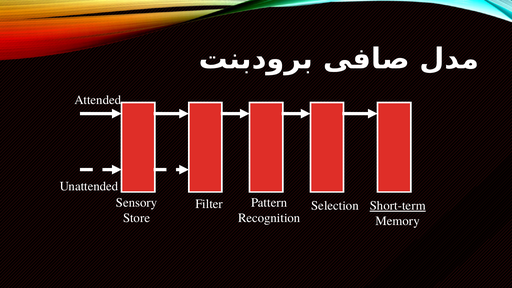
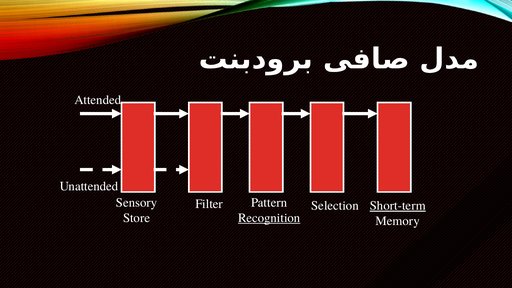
Recognition underline: none -> present
